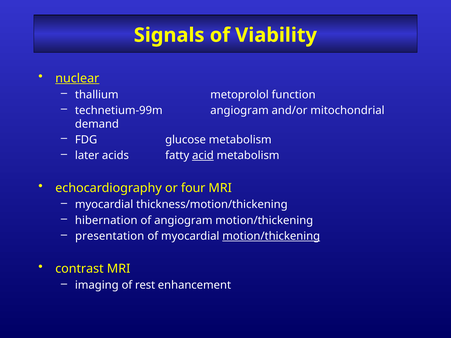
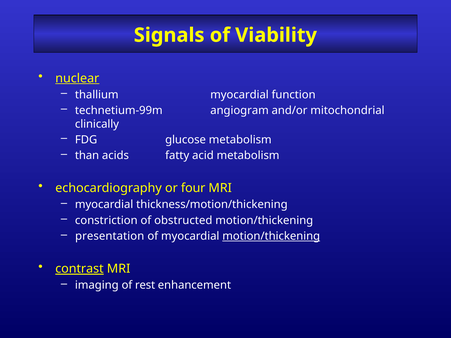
thallium metoprolol: metoprolol -> myocardial
demand: demand -> clinically
later: later -> than
acid underline: present -> none
hibernation: hibernation -> constriction
of angiogram: angiogram -> obstructed
contrast underline: none -> present
